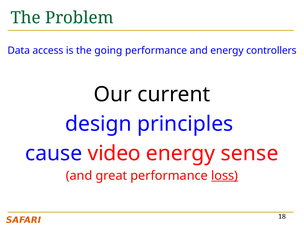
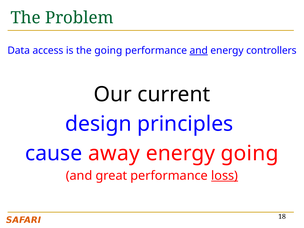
and at (199, 50) underline: none -> present
video: video -> away
energy sense: sense -> going
